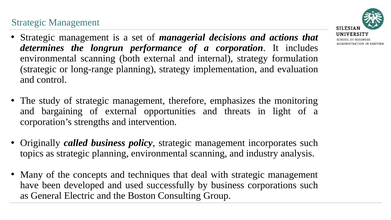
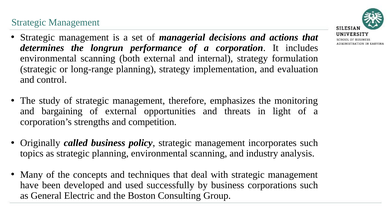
intervention: intervention -> competition
